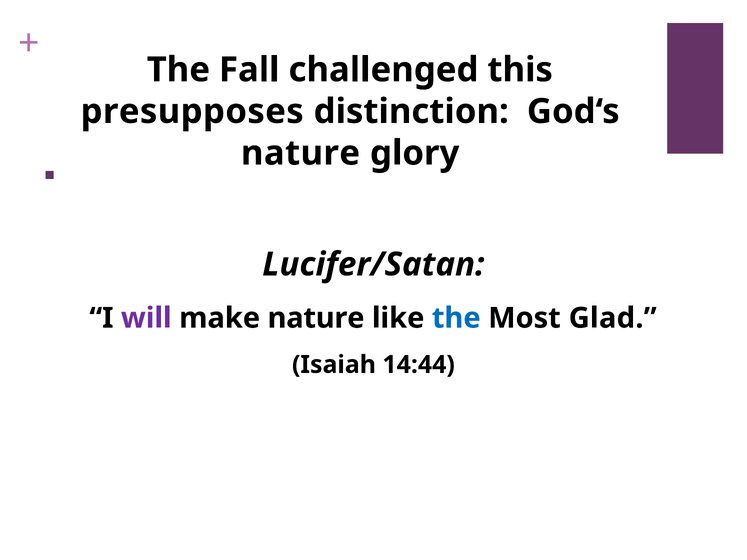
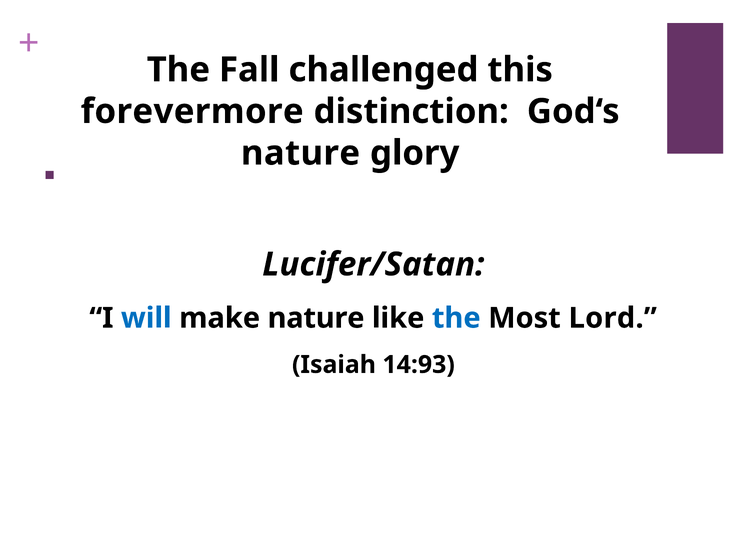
presupposes: presupposes -> forevermore
will colour: purple -> blue
Glad: Glad -> Lord
14:44: 14:44 -> 14:93
